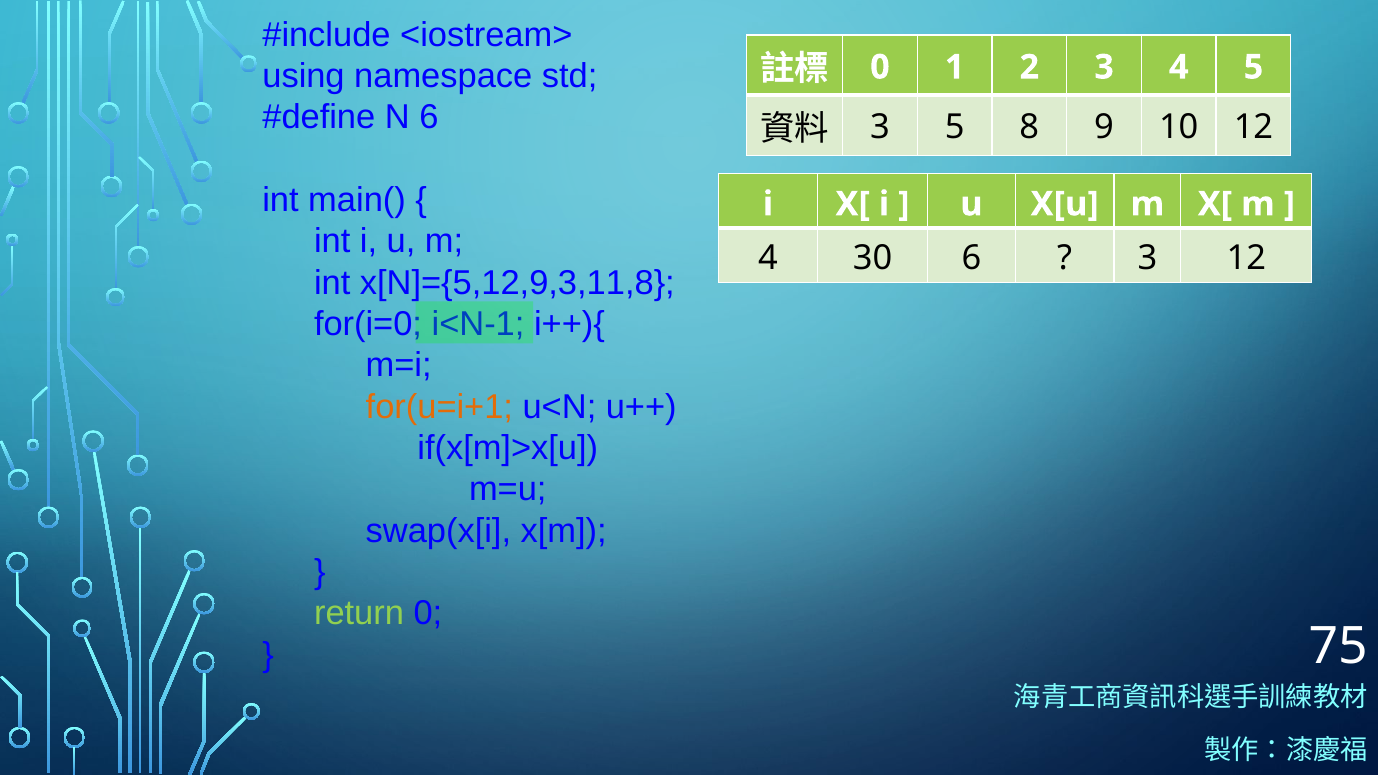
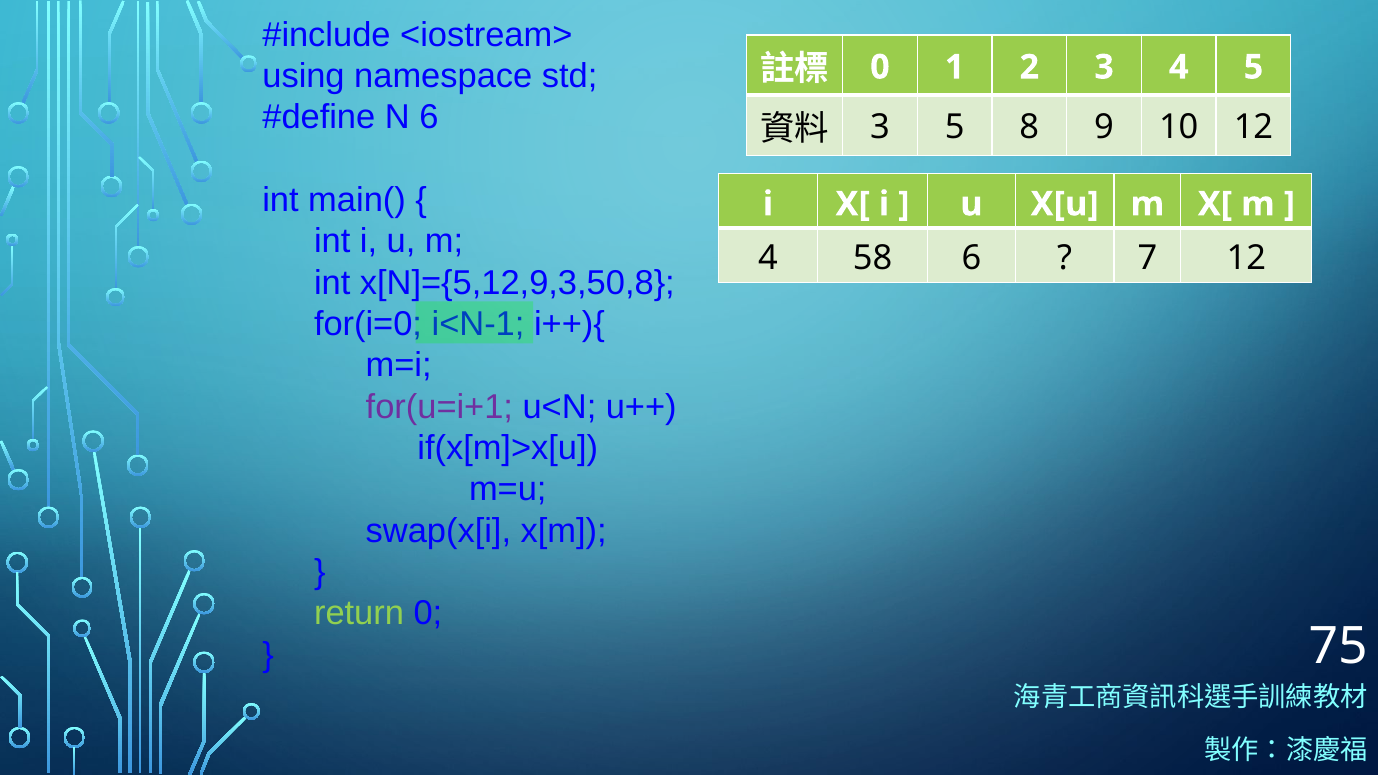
30: 30 -> 58
3 at (1147, 259): 3 -> 7
x[N]={5,12,9,3,11,8: x[N]={5,12,9,3,11,8 -> x[N]={5,12,9,3,50,8
for(u=i+1 colour: orange -> purple
